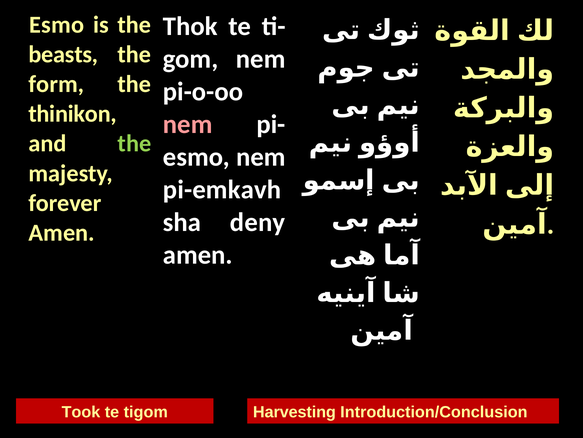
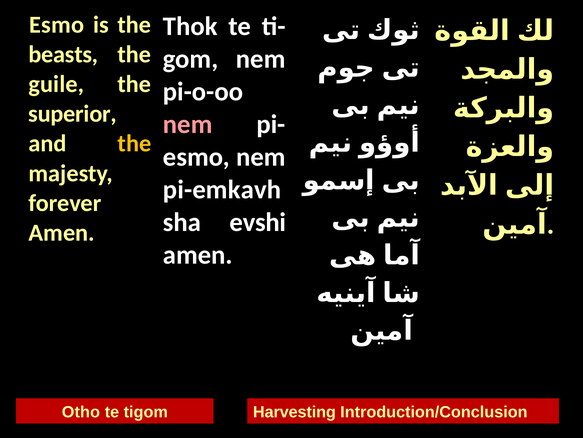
form: form -> guile
thinikon: thinikon -> superior
the at (134, 143) colour: light green -> yellow
deny: deny -> evshi
Took: Took -> Otho
